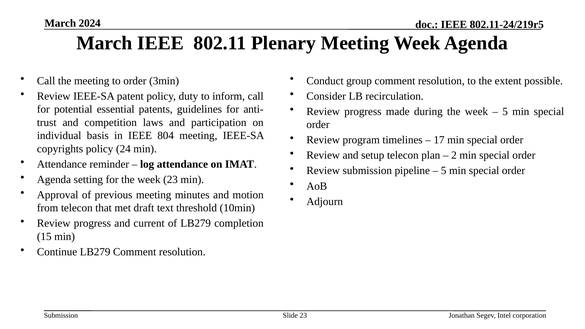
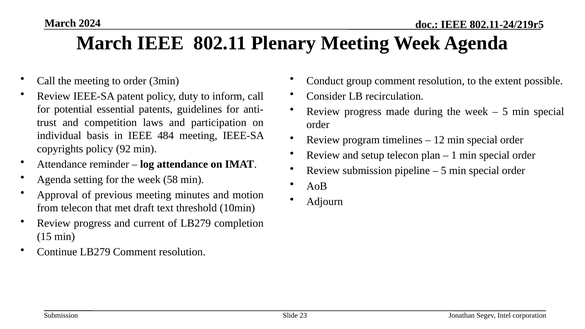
804: 804 -> 484
17: 17 -> 12
24: 24 -> 92
2: 2 -> 1
week 23: 23 -> 58
